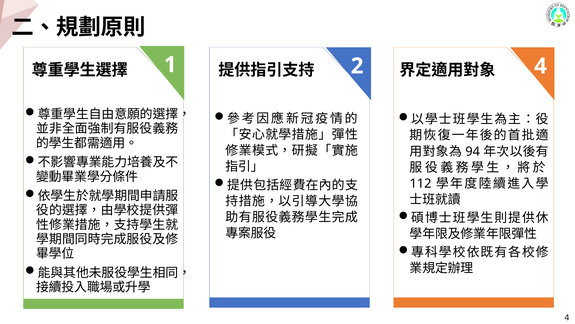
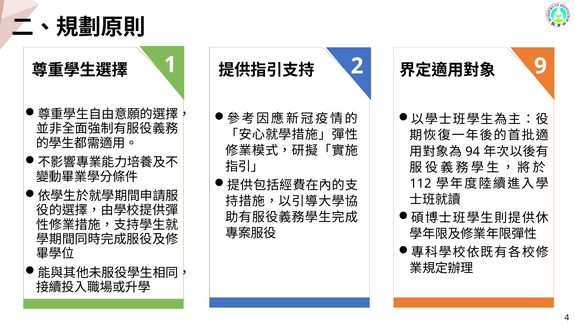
1 4: 4 -> 9
